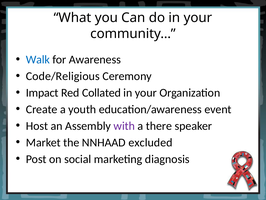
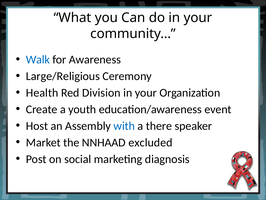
Code/Religious: Code/Religious -> Large/Religious
Impact: Impact -> Health
Collated: Collated -> Division
with colour: purple -> blue
